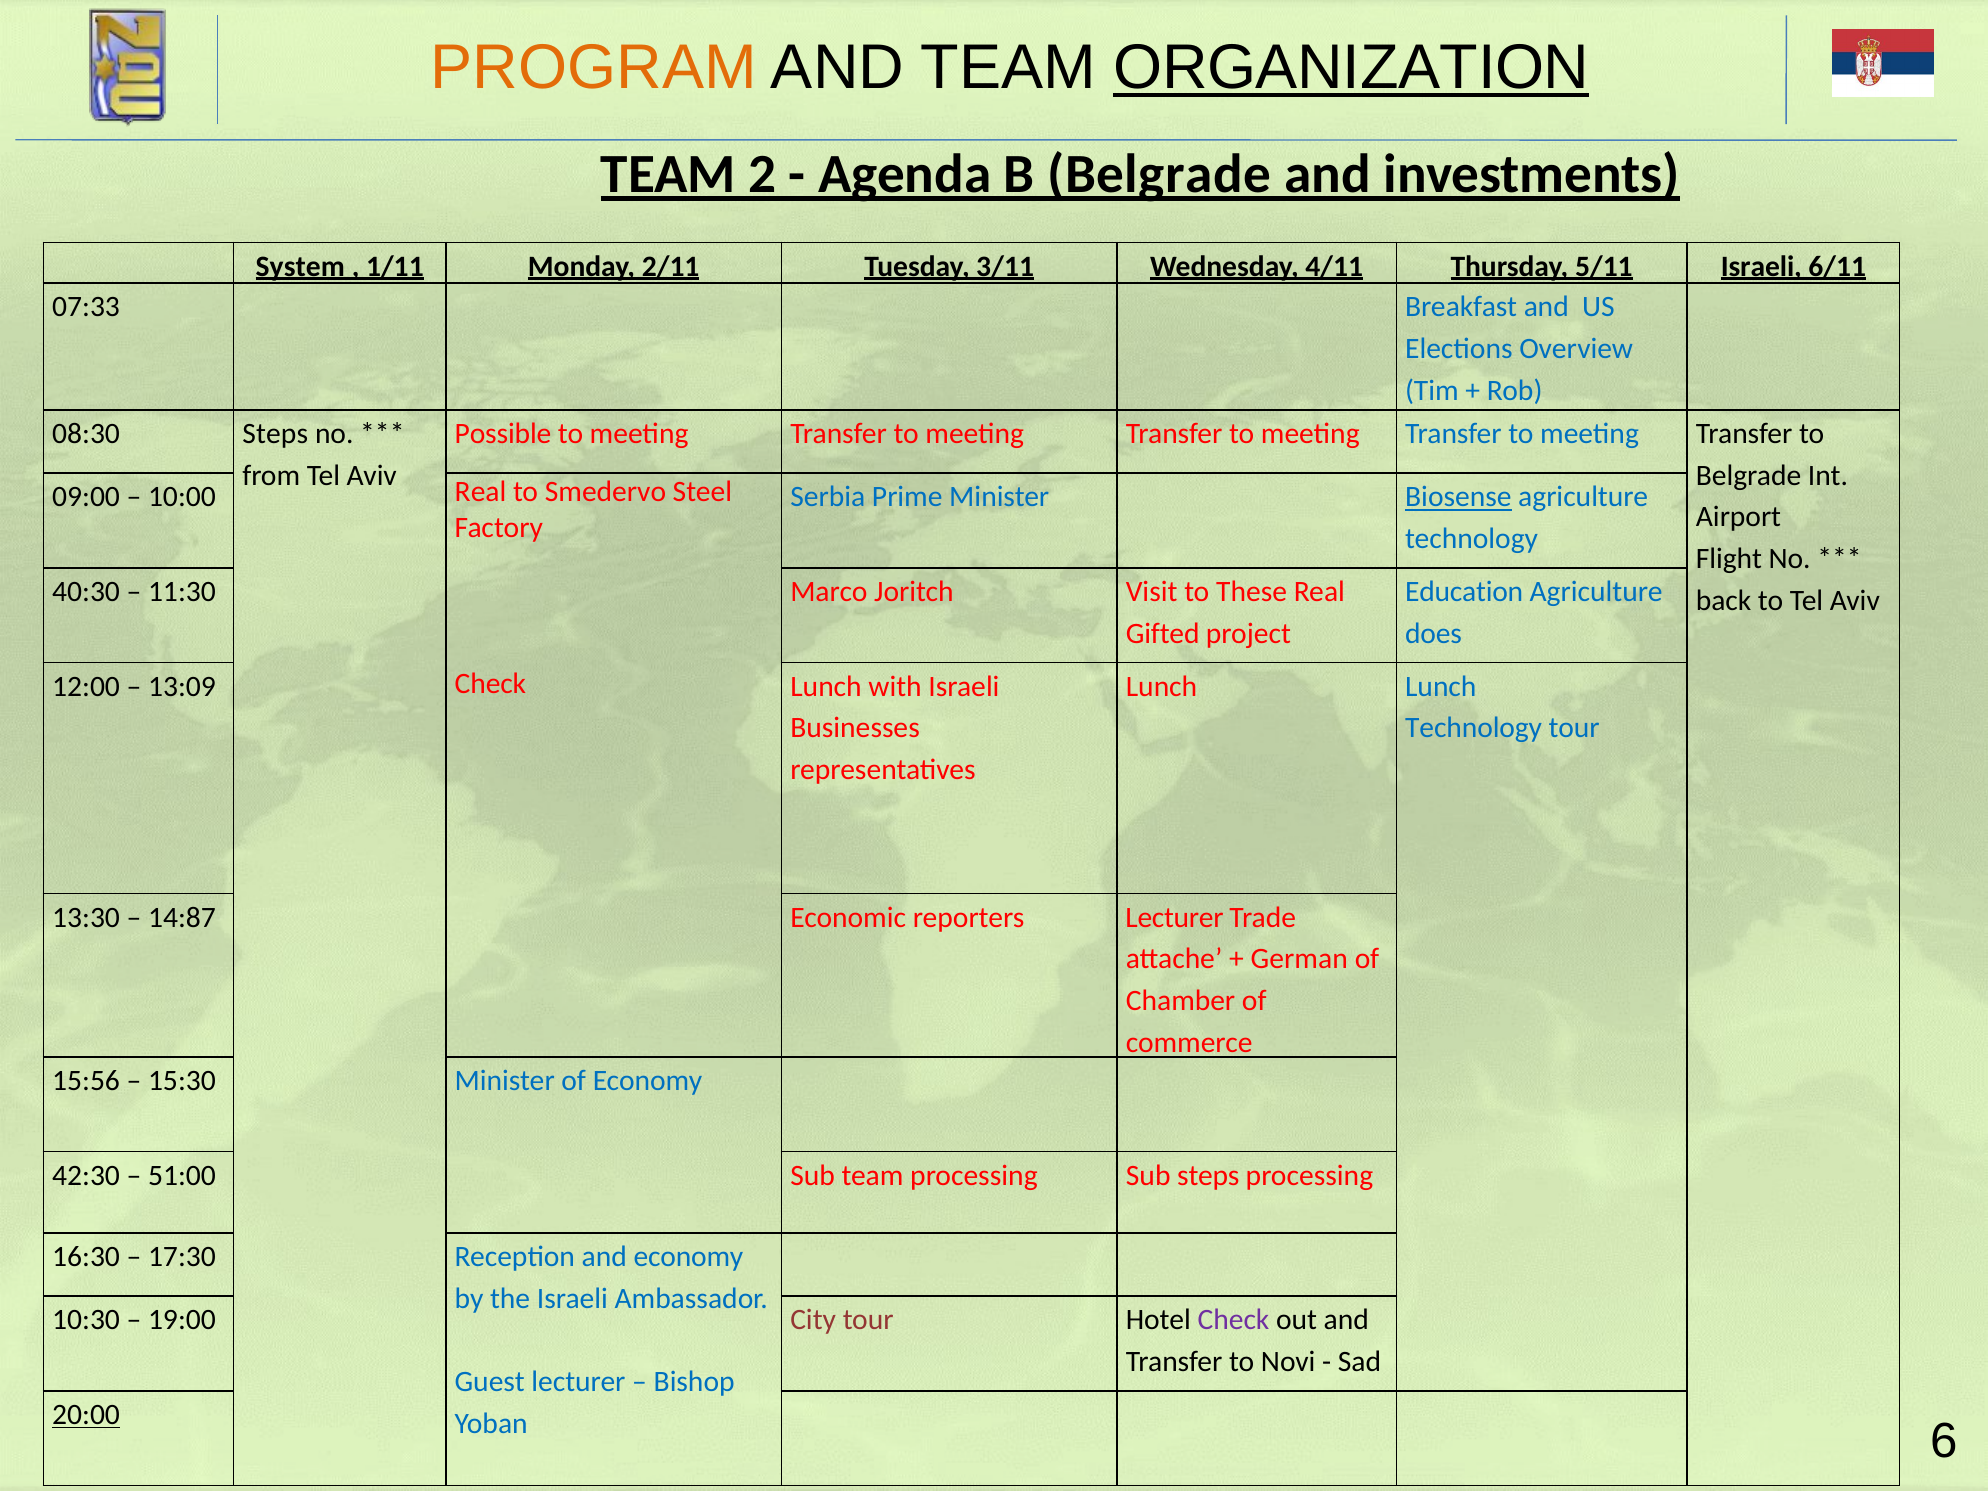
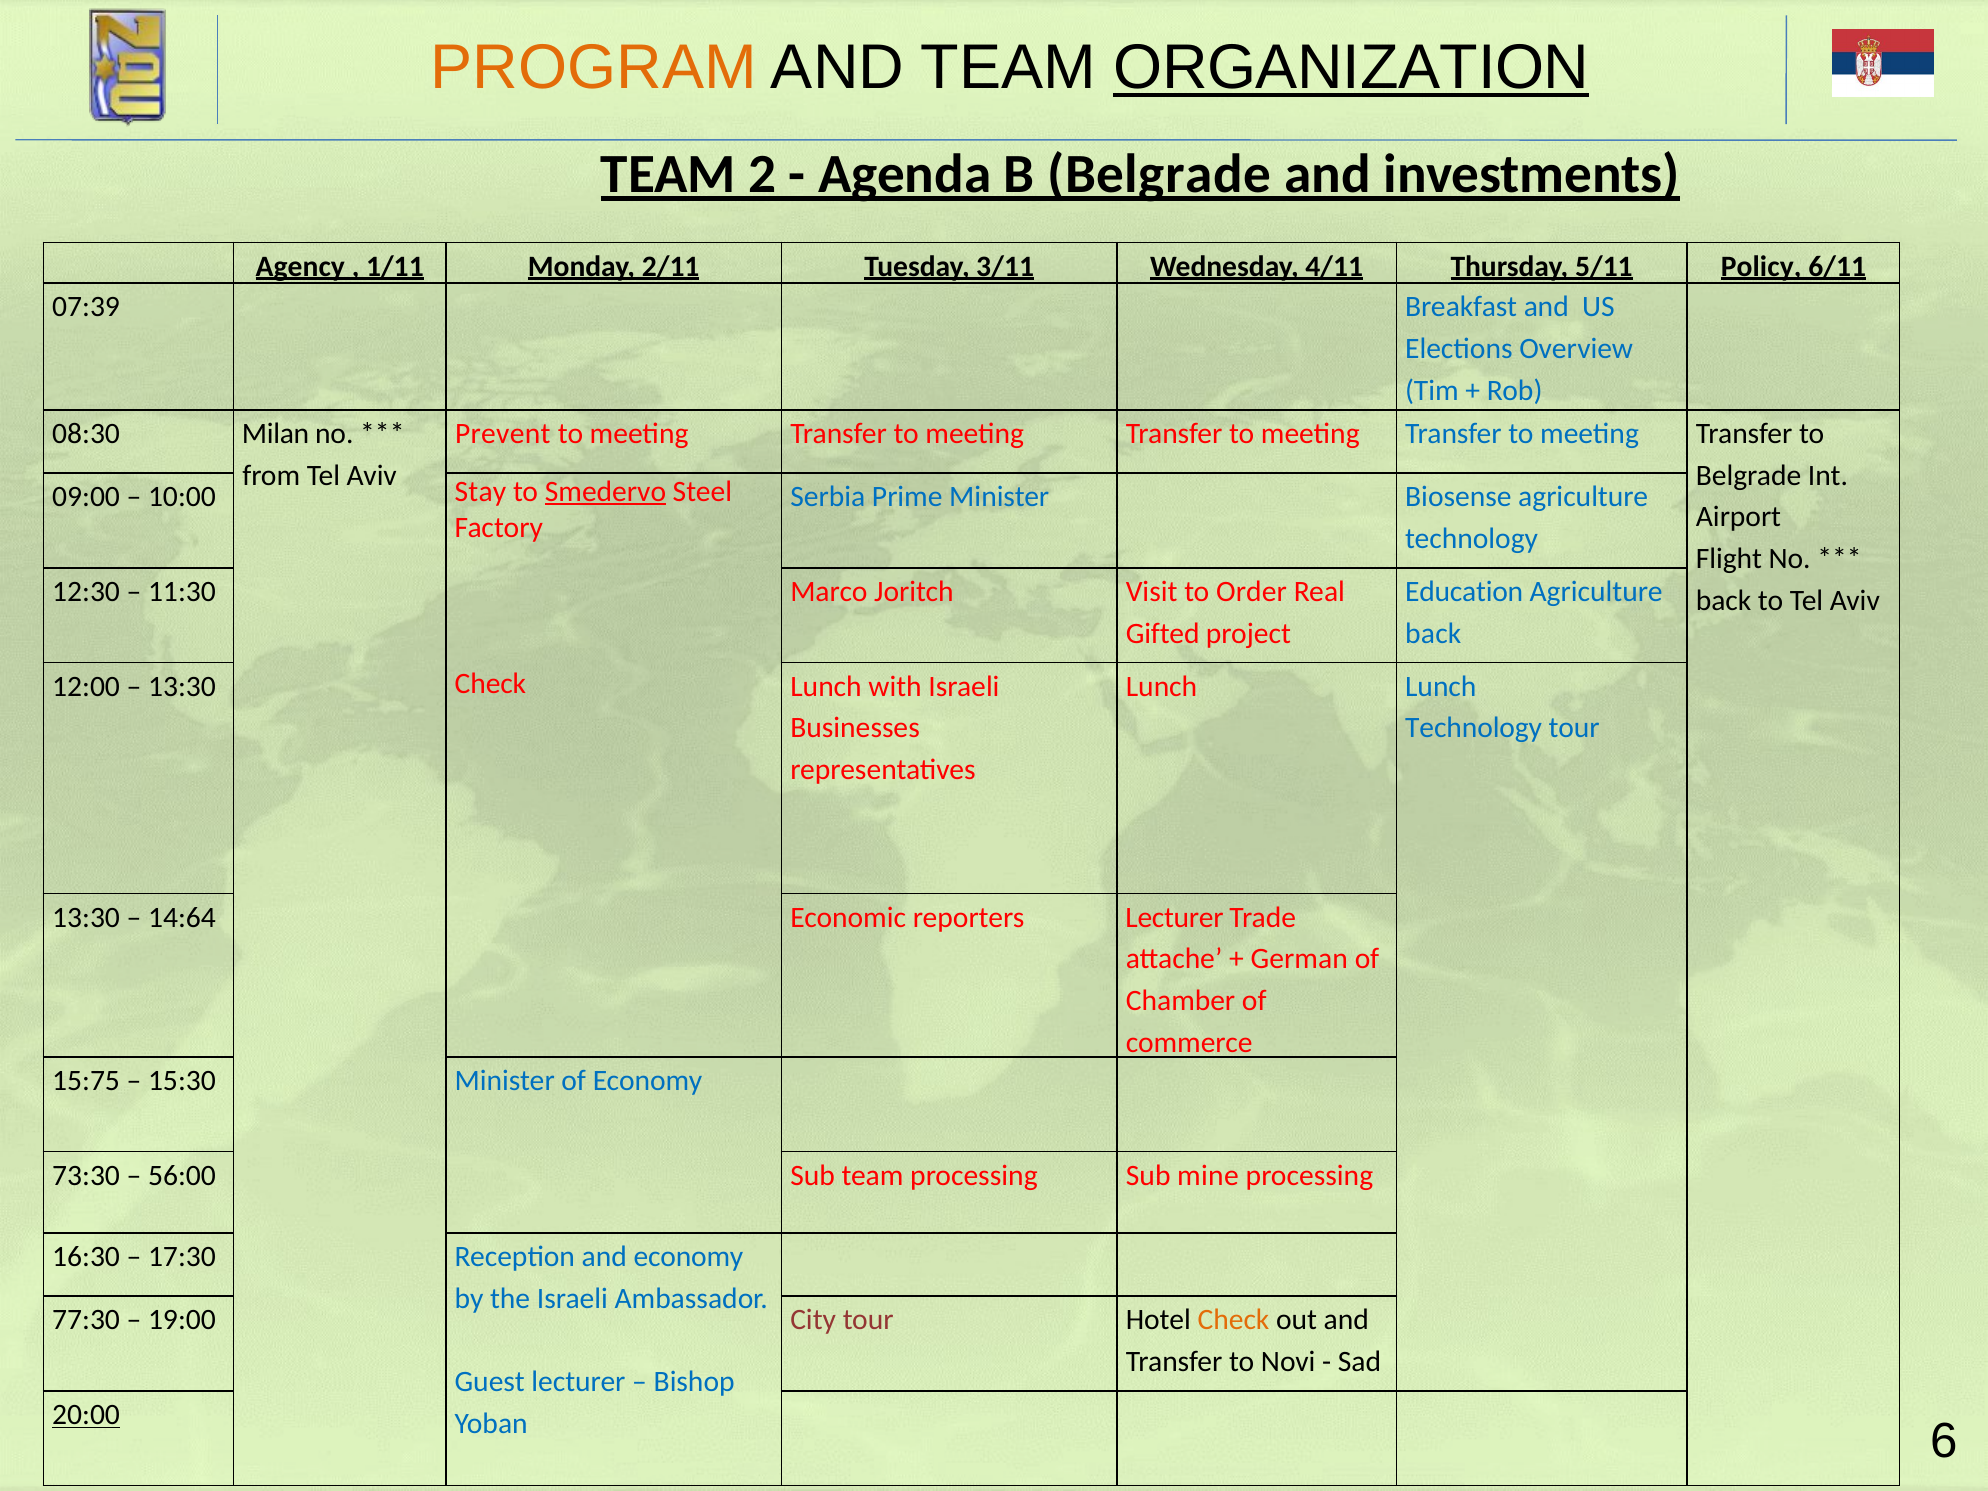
System: System -> Agency
5/11 Israeli: Israeli -> Policy
07:33: 07:33 -> 07:39
08:30 Steps: Steps -> Milan
Possible: Possible -> Prevent
10:00 Real: Real -> Stay
Smedervo underline: none -> present
Biosense underline: present -> none
40:30: 40:30 -> 12:30
These: These -> Order
does at (1434, 633): does -> back
13:09 at (182, 686): 13:09 -> 13:30
14:87: 14:87 -> 14:64
15:56: 15:56 -> 15:75
42:30: 42:30 -> 73:30
51:00: 51:00 -> 56:00
Sub steps: steps -> mine
10:30: 10:30 -> 77:30
Check at (1233, 1320) colour: purple -> orange
